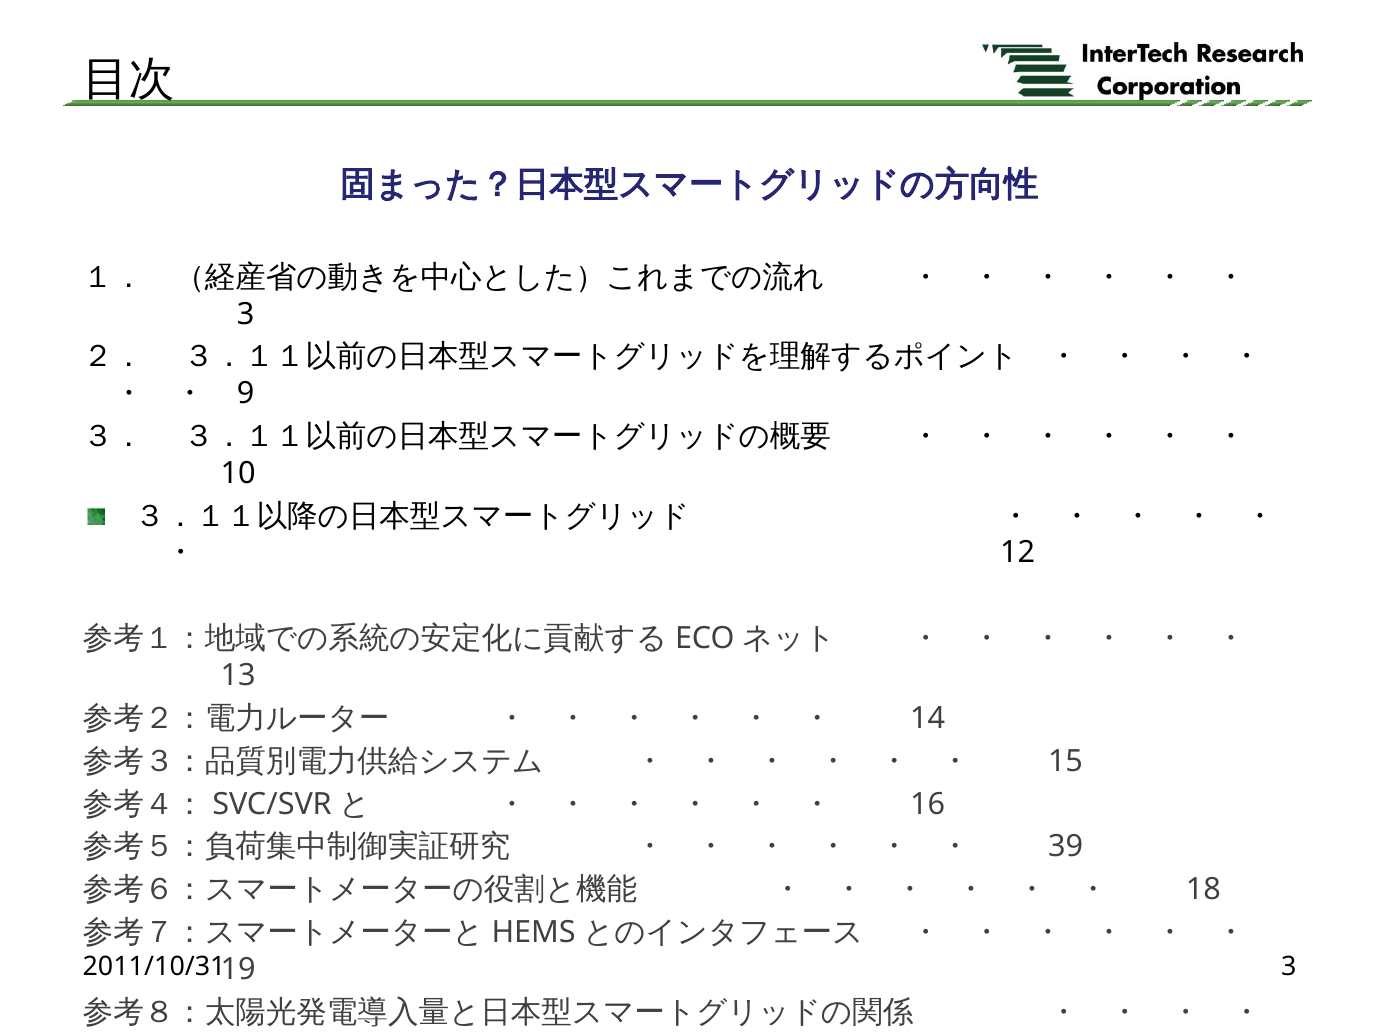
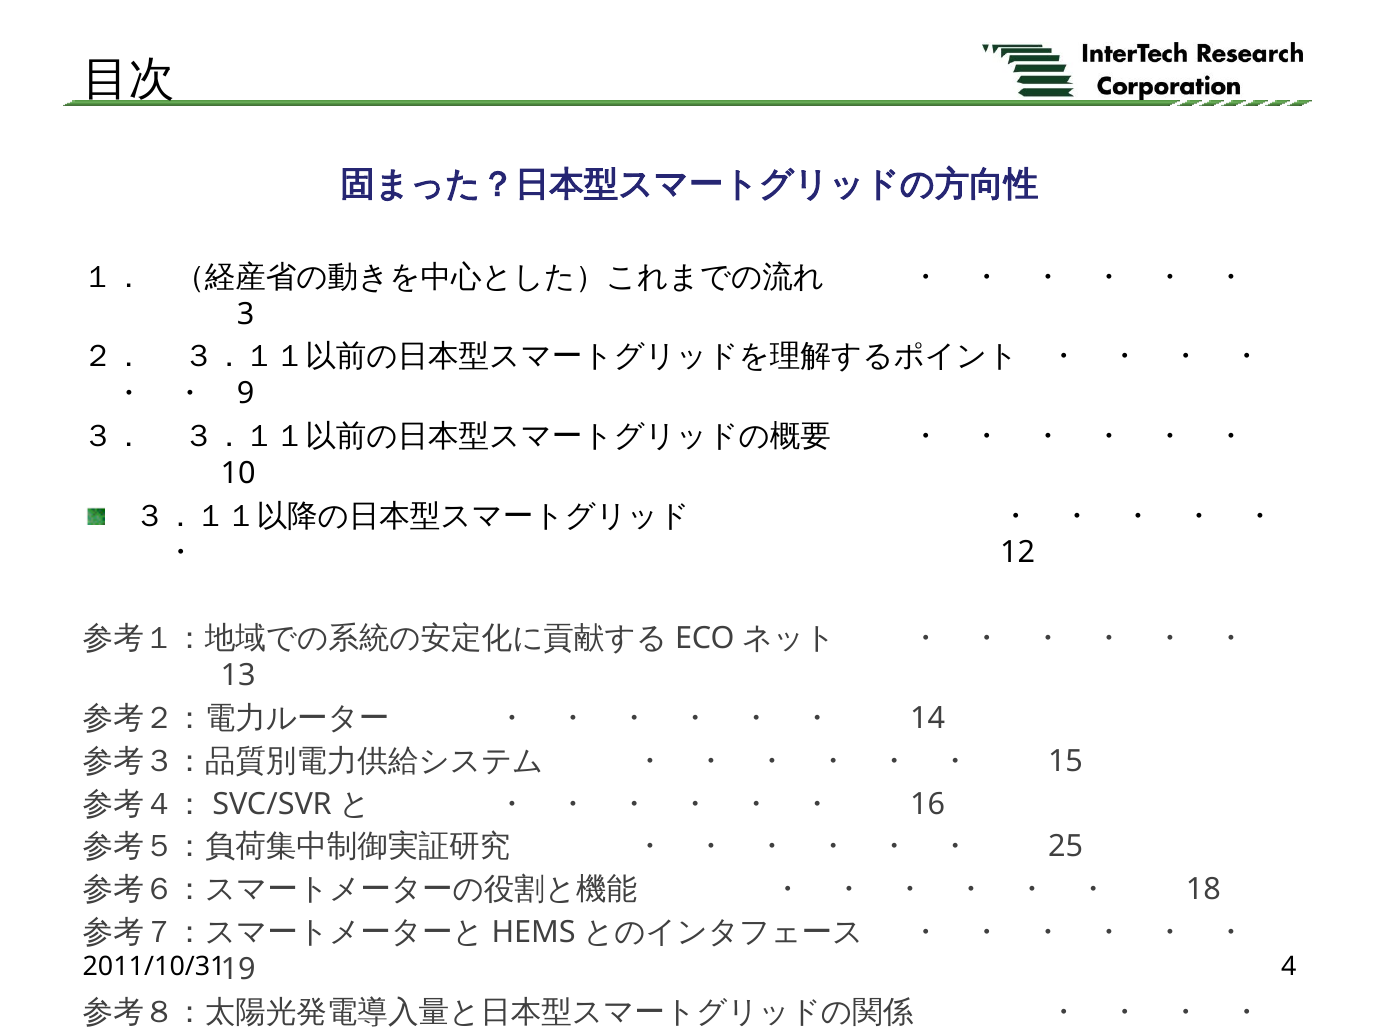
39: 39 -> 25
2011/10/31 3: 3 -> 4
